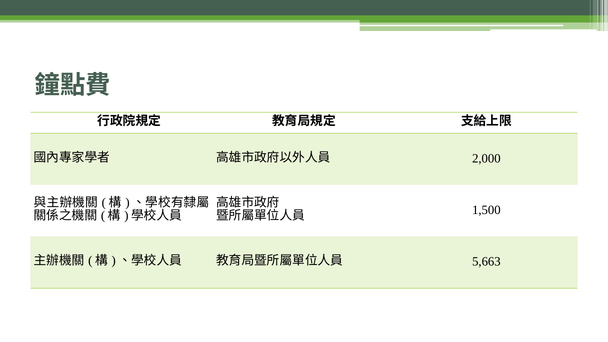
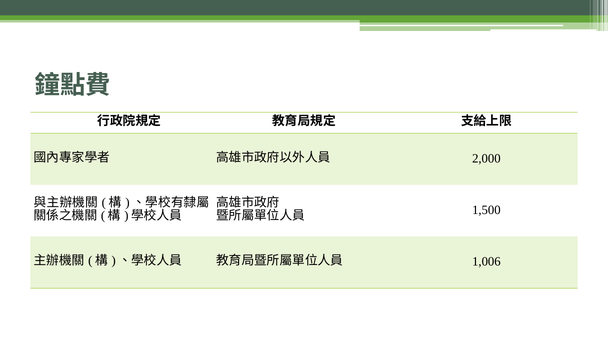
5,663: 5,663 -> 1,006
